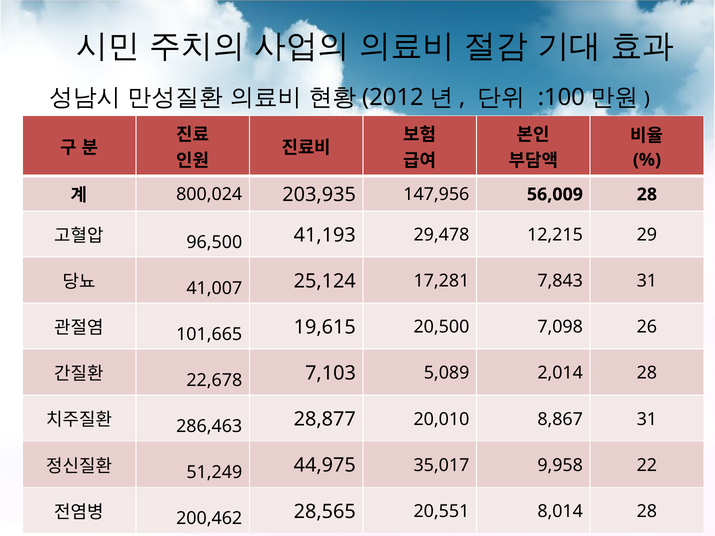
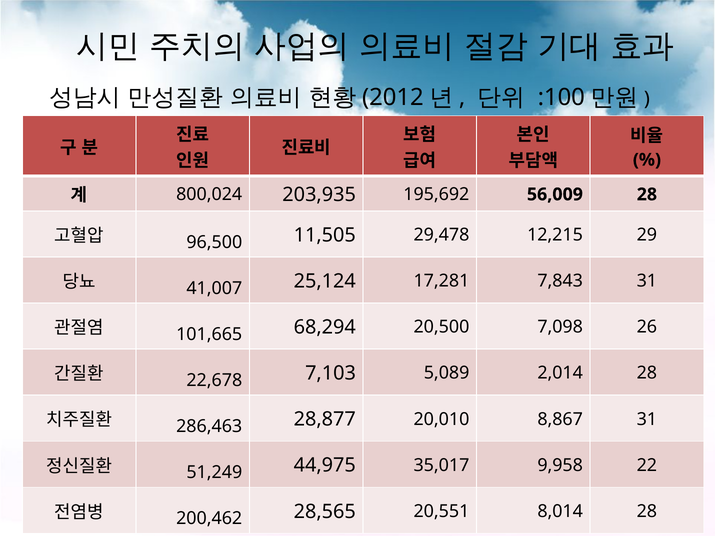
147,956: 147,956 -> 195,692
41,193: 41,193 -> 11,505
19,615: 19,615 -> 68,294
